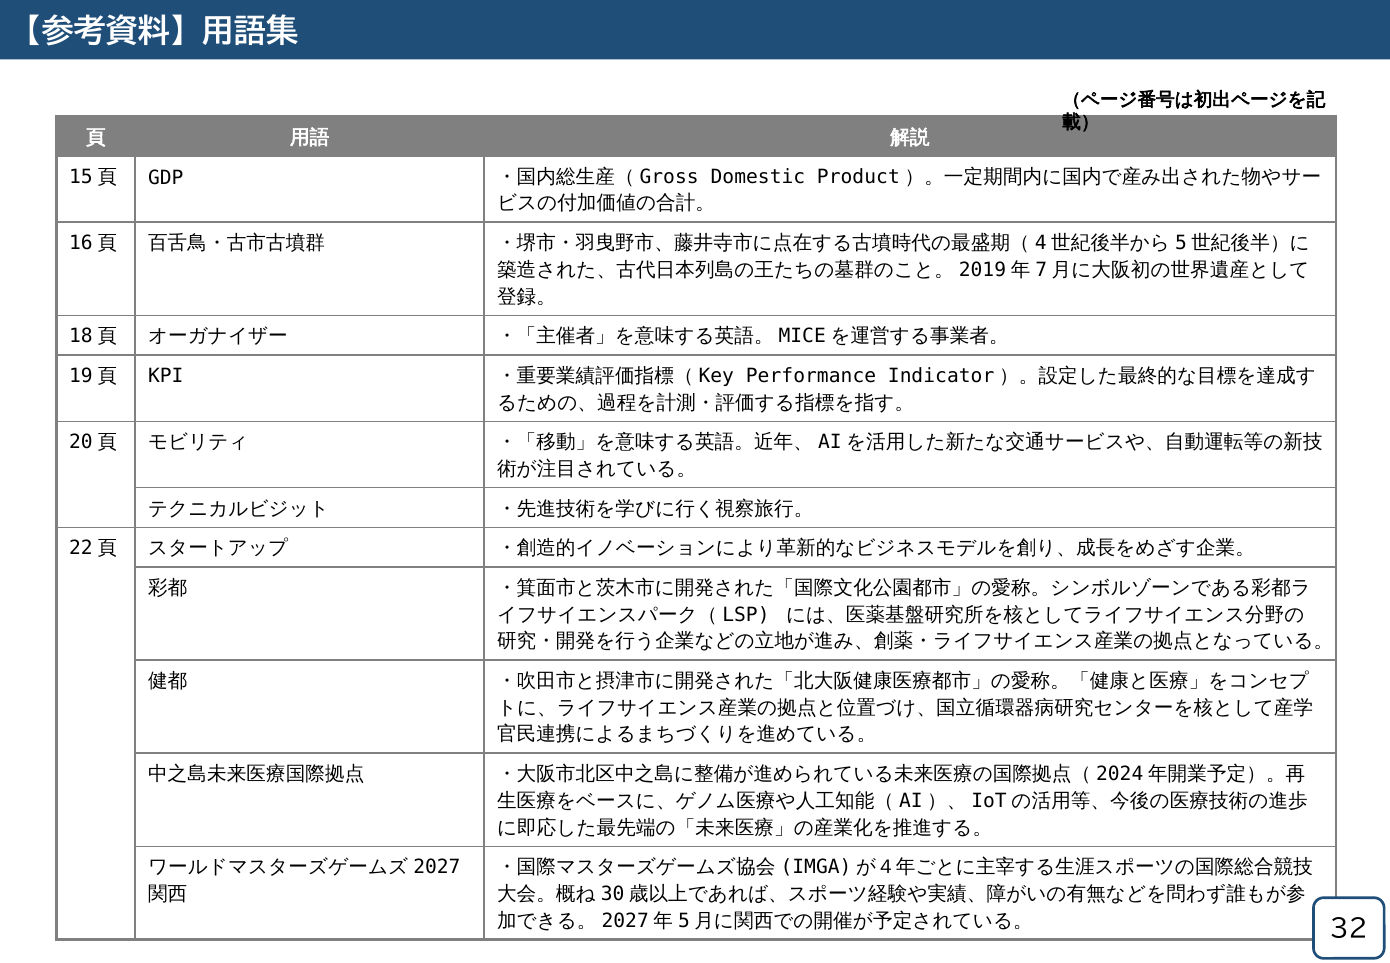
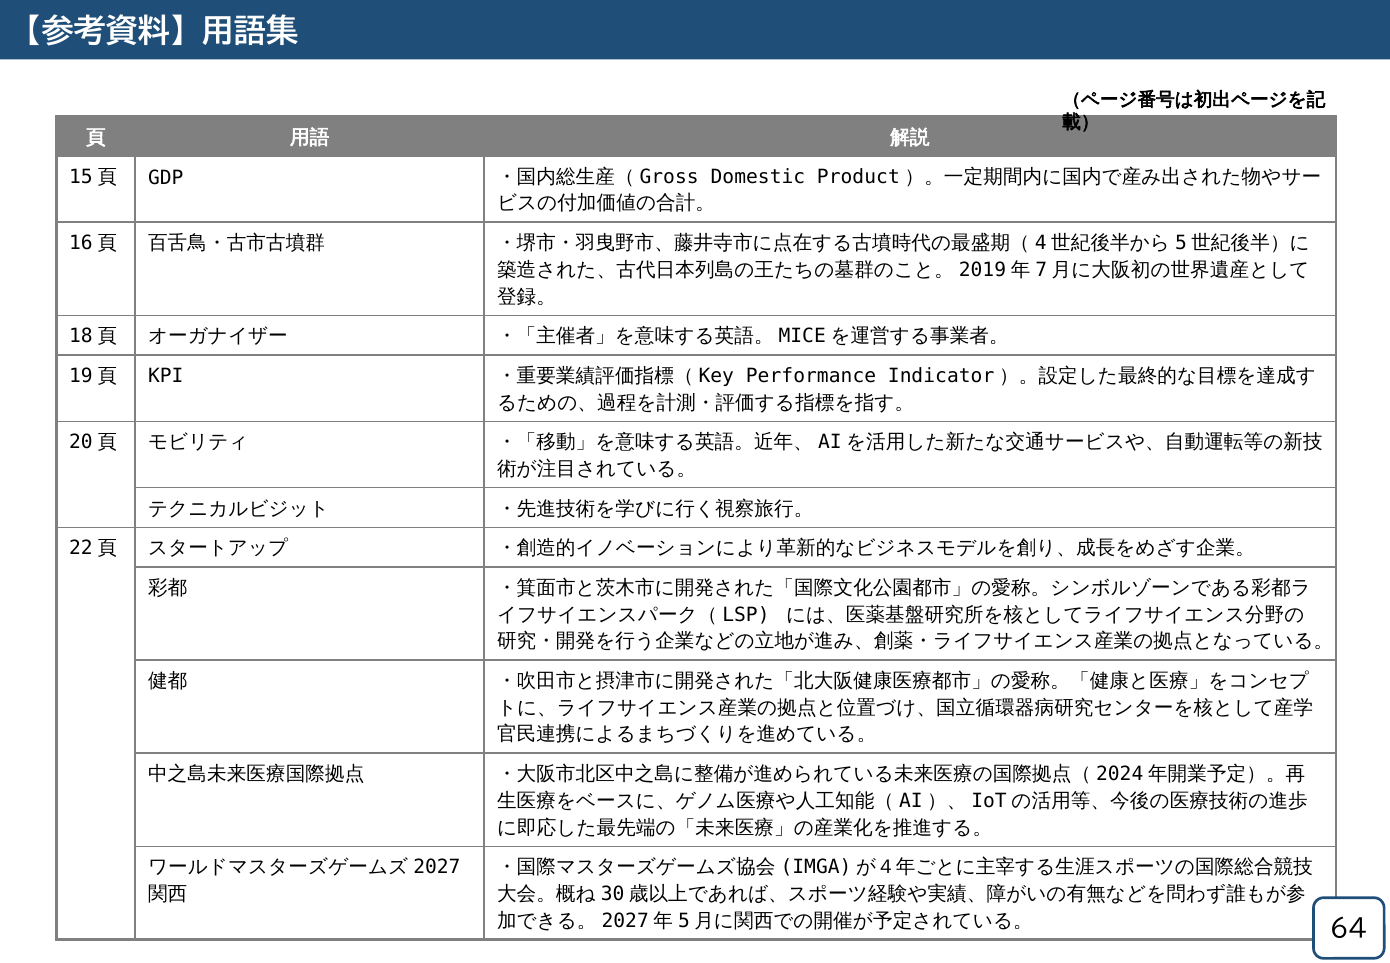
32: 32 -> 64
